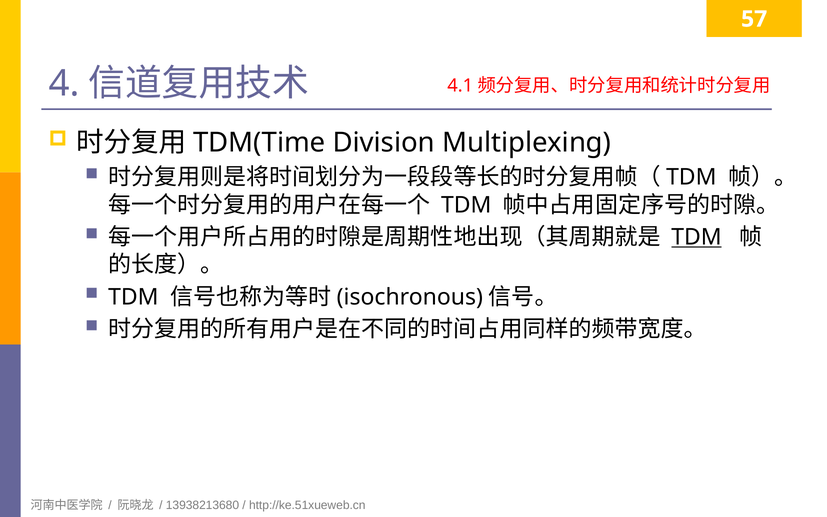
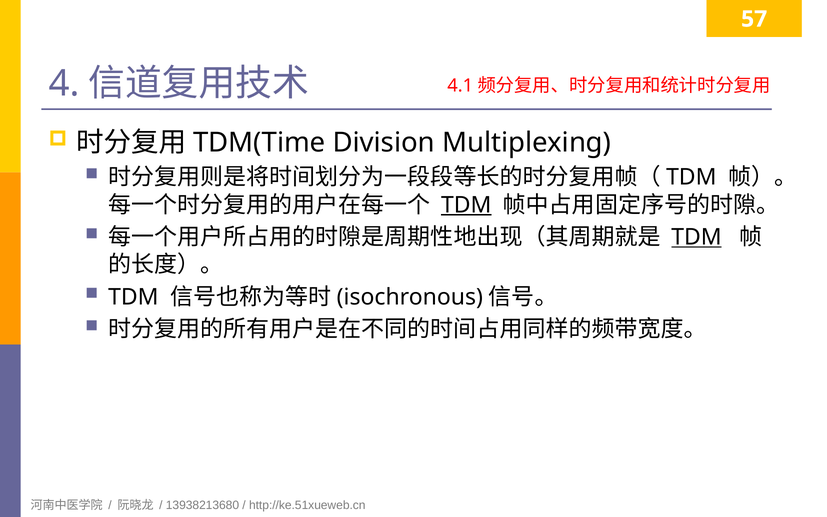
TDM at (466, 205) underline: none -> present
